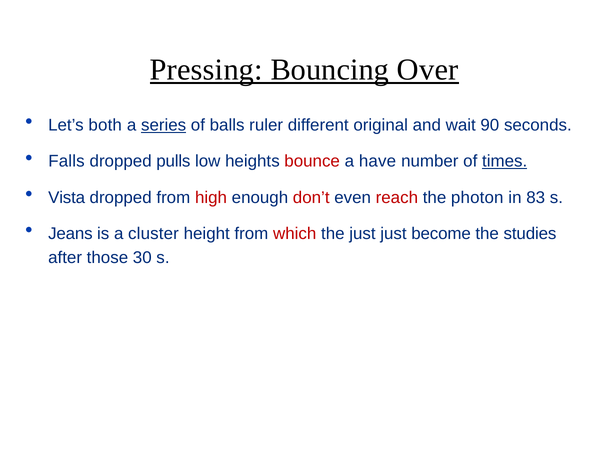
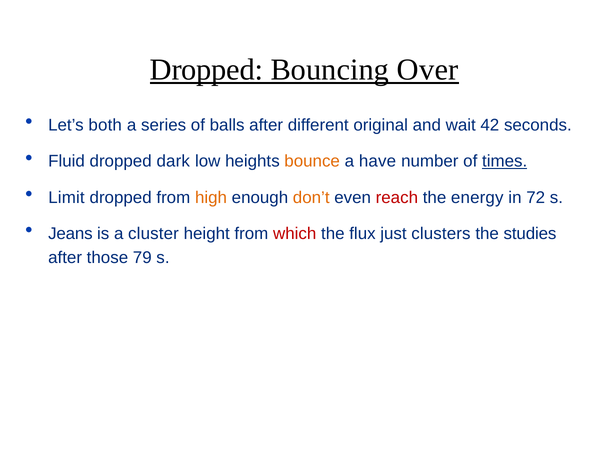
Pressing at (206, 70): Pressing -> Dropped
series underline: present -> none
balls ruler: ruler -> after
90: 90 -> 42
Falls: Falls -> Fluid
pulls: pulls -> dark
bounce colour: red -> orange
Vista: Vista -> Limit
high colour: red -> orange
don’t colour: red -> orange
photon: photon -> energy
83: 83 -> 72
the just: just -> flux
become: become -> clusters
30: 30 -> 79
